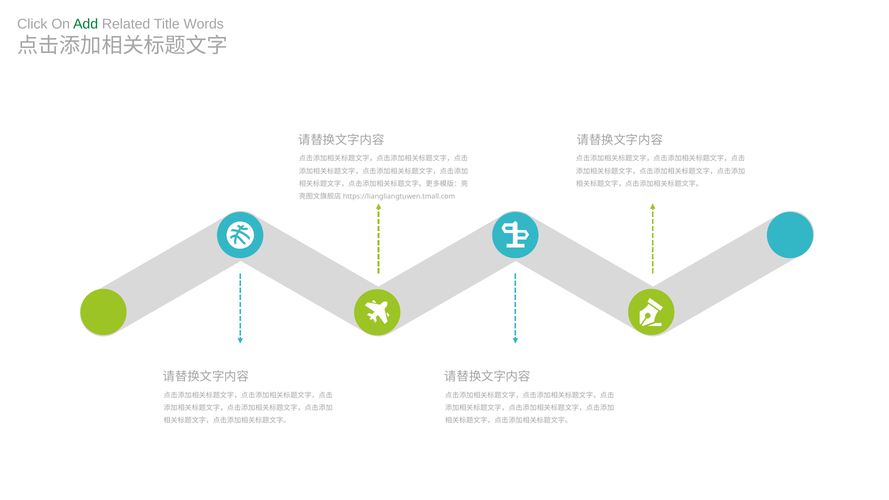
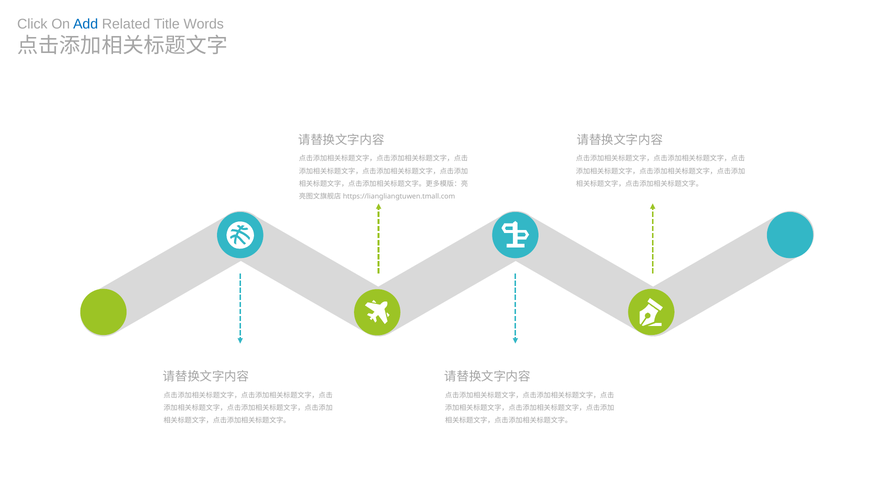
Add colour: green -> blue
